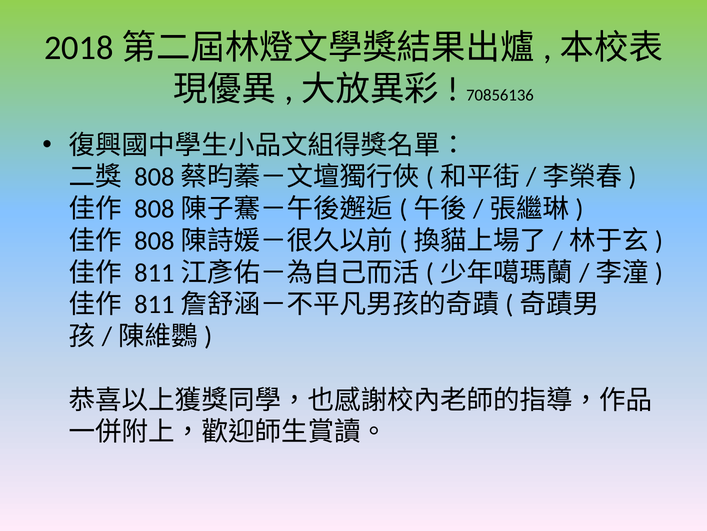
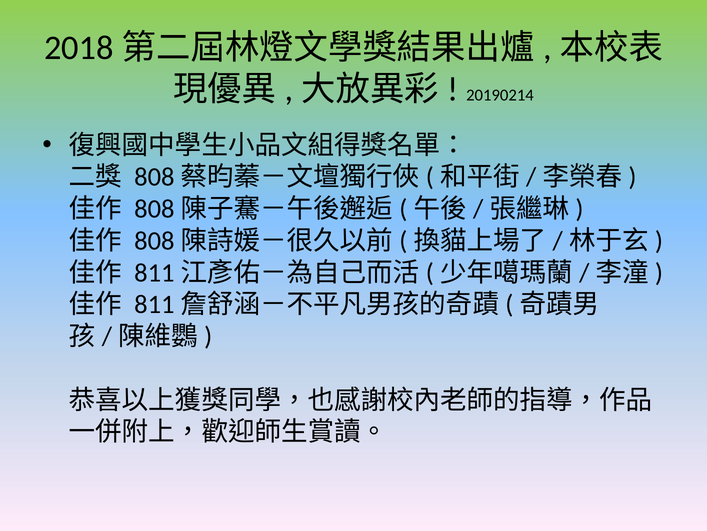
70856136: 70856136 -> 20190214
